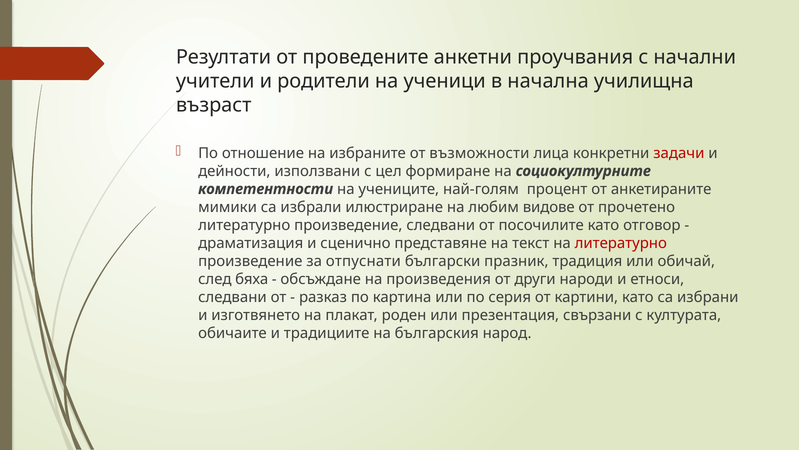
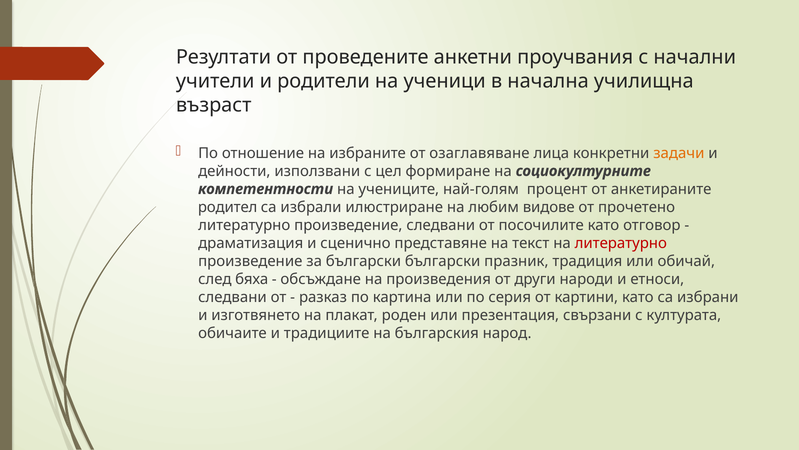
възможности: възможности -> озаглавяване
задачи colour: red -> orange
мимики: мимики -> родител
за отпуснати: отпуснати -> български
